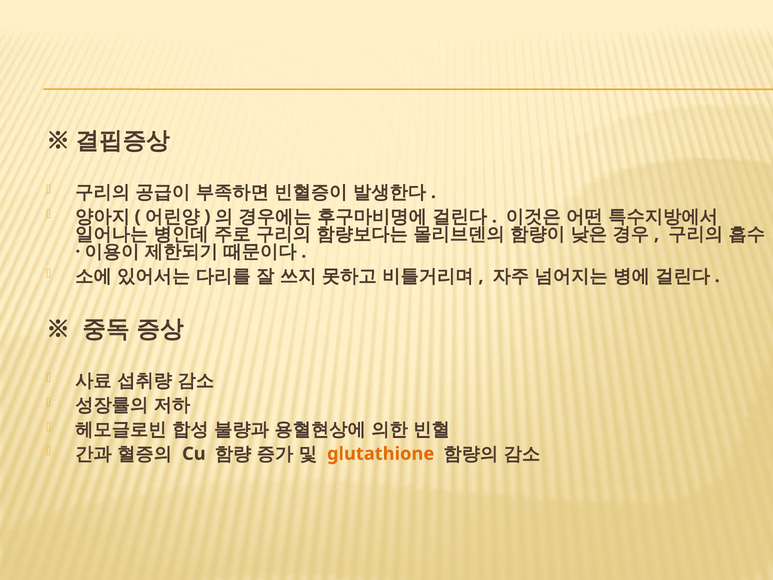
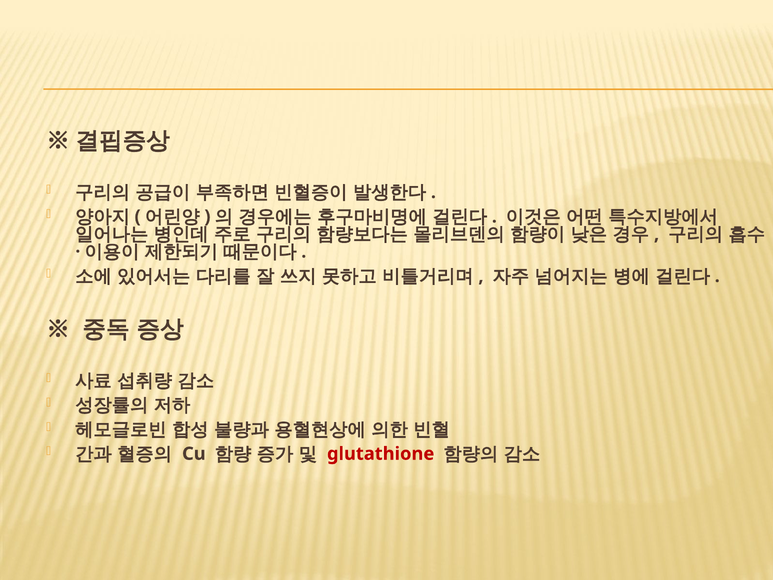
glutathione colour: orange -> red
